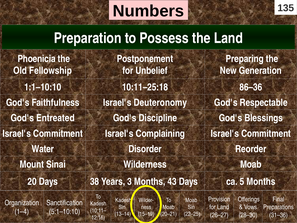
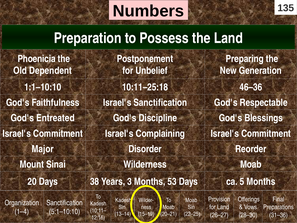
Fellowship: Fellowship -> Dependent
86–36: 86–36 -> 46–36
Israel's Deuteronomy: Deuteronomy -> Sanctification
Water: Water -> Major
43: 43 -> 53
